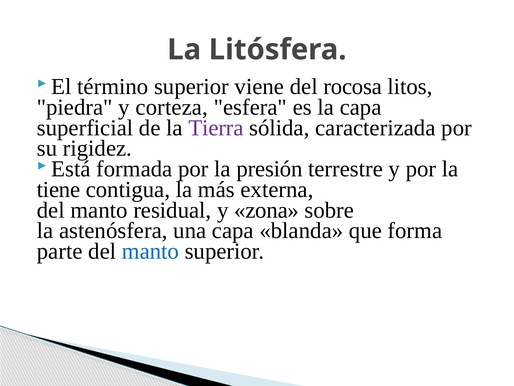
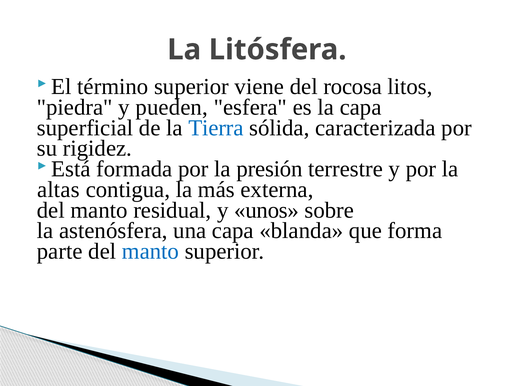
corteza: corteza -> pueden
Tierra colour: purple -> blue
tiene: tiene -> altas
zona: zona -> unos
